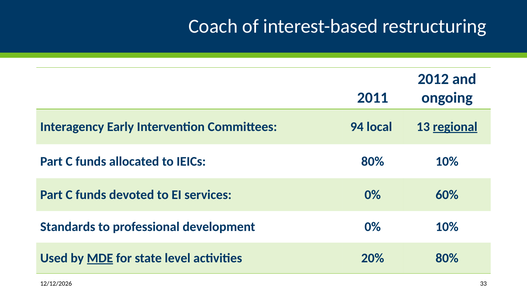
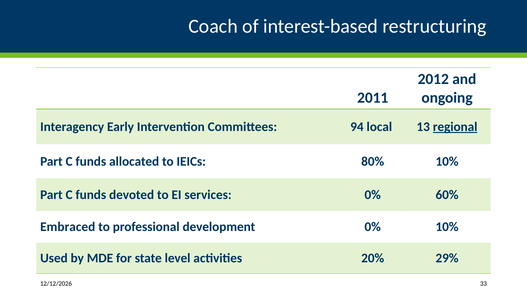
Standards: Standards -> Embraced
MDE underline: present -> none
20% 80%: 80% -> 29%
